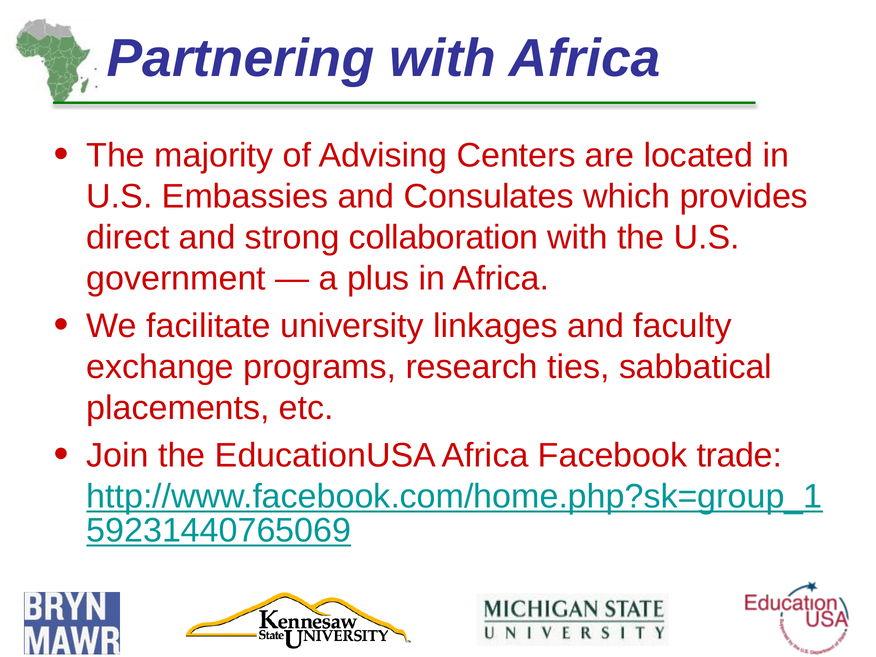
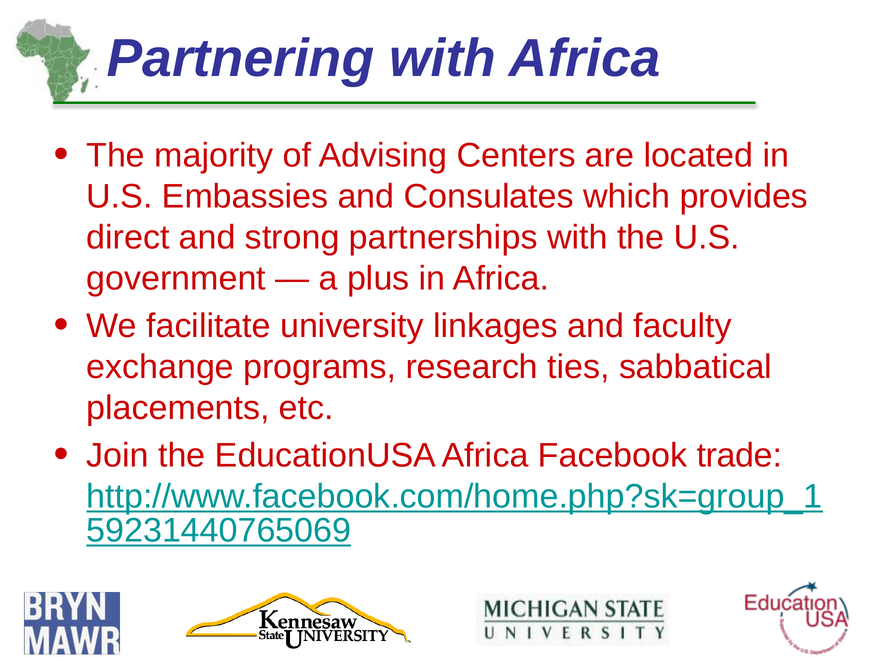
collaboration: collaboration -> partnerships
